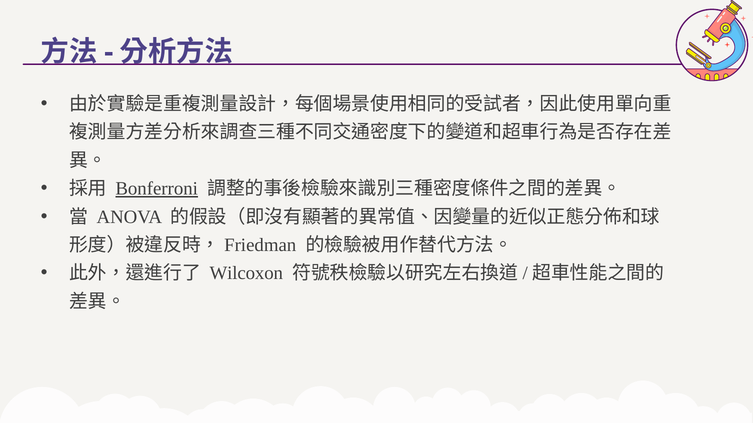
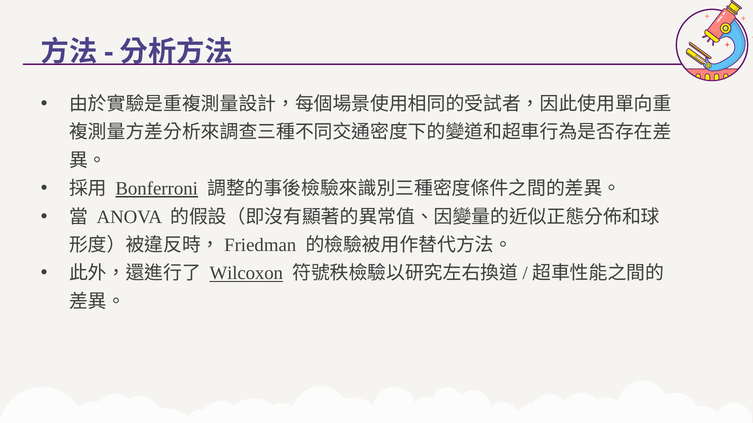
Wilcoxon underline: none -> present
